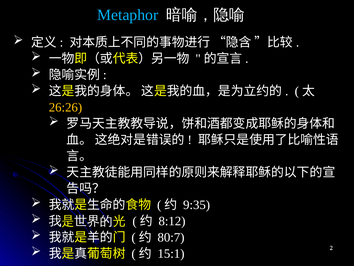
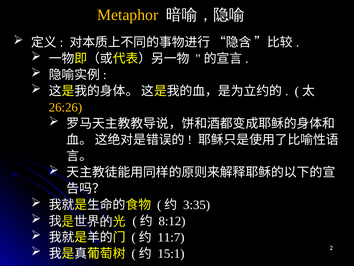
Metaphor colour: light blue -> yellow
9:35: 9:35 -> 3:35
80:7: 80:7 -> 11:7
